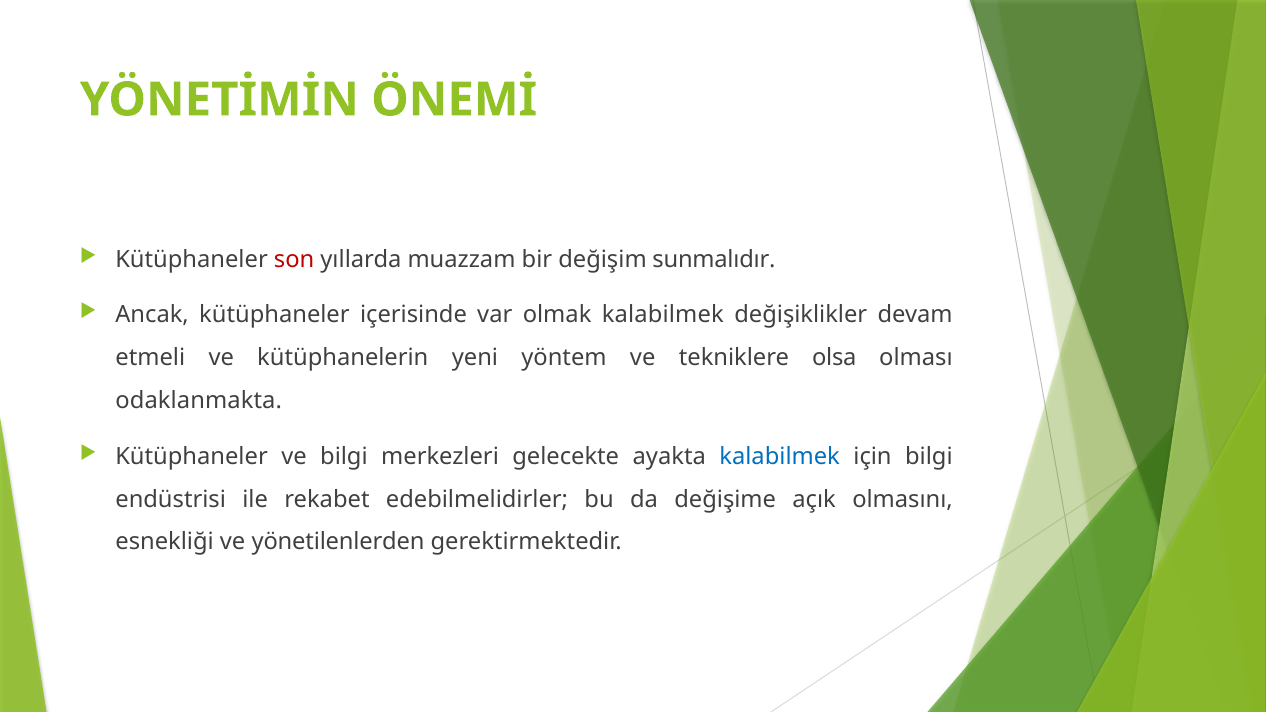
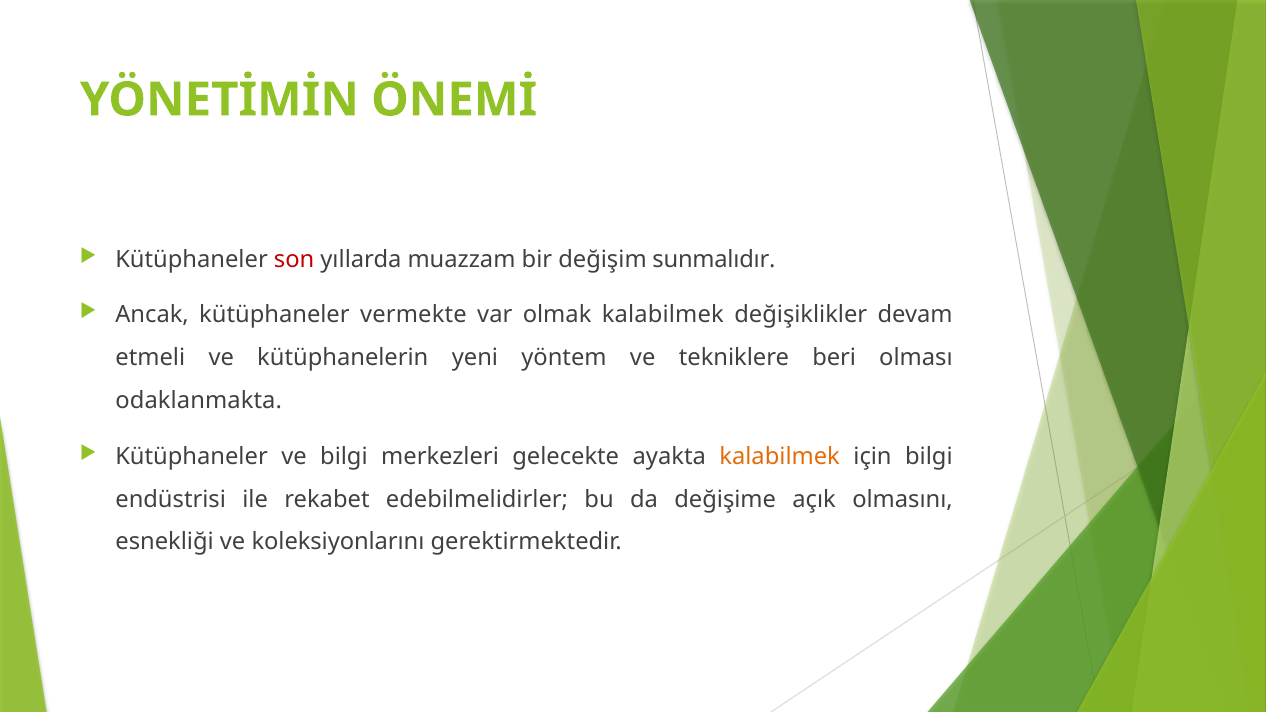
içerisinde: içerisinde -> vermekte
olsa: olsa -> beri
kalabilmek at (780, 457) colour: blue -> orange
yönetilenlerden: yönetilenlerden -> koleksiyonlarını
